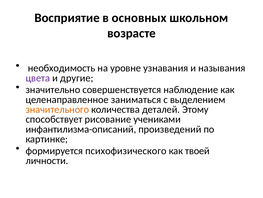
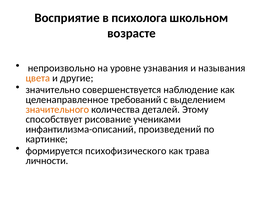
основных: основных -> психолога
необходимость: необходимость -> непроизвольно
цвета colour: purple -> orange
заниматься: заниматься -> требований
твоей: твоей -> трава
